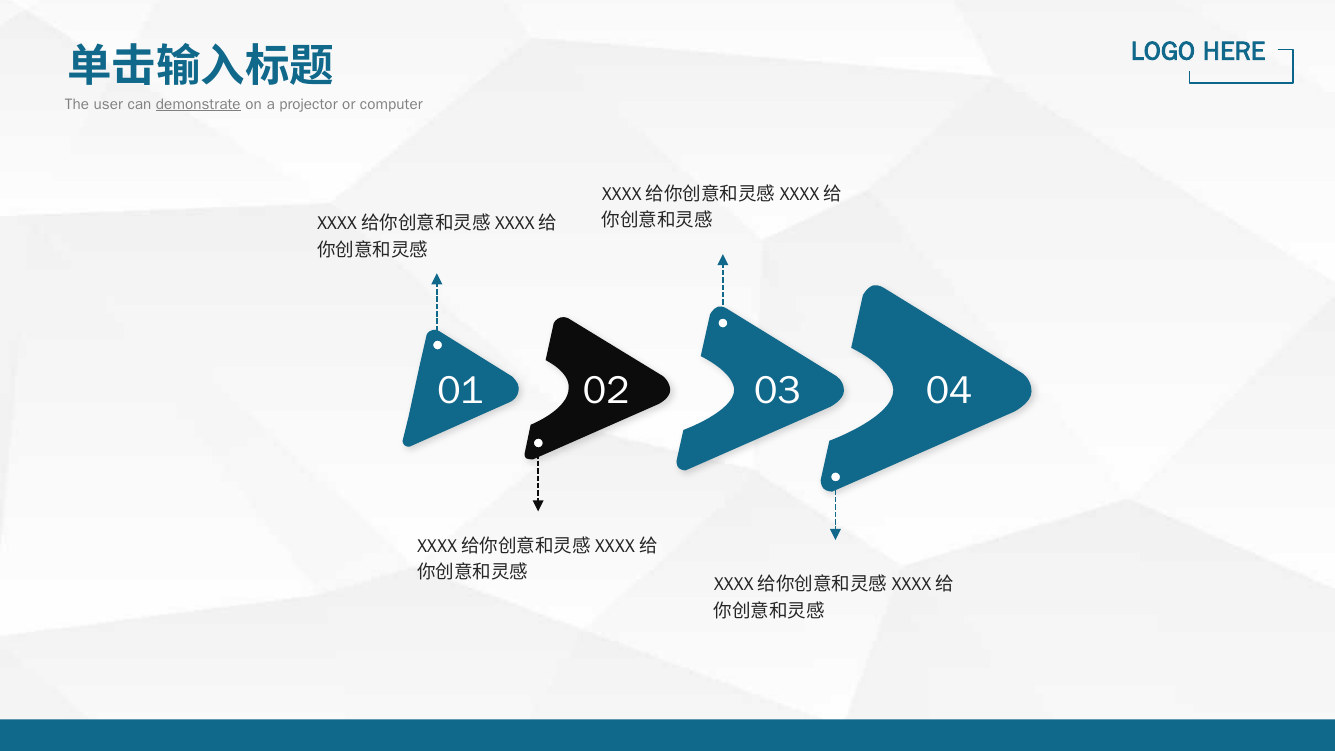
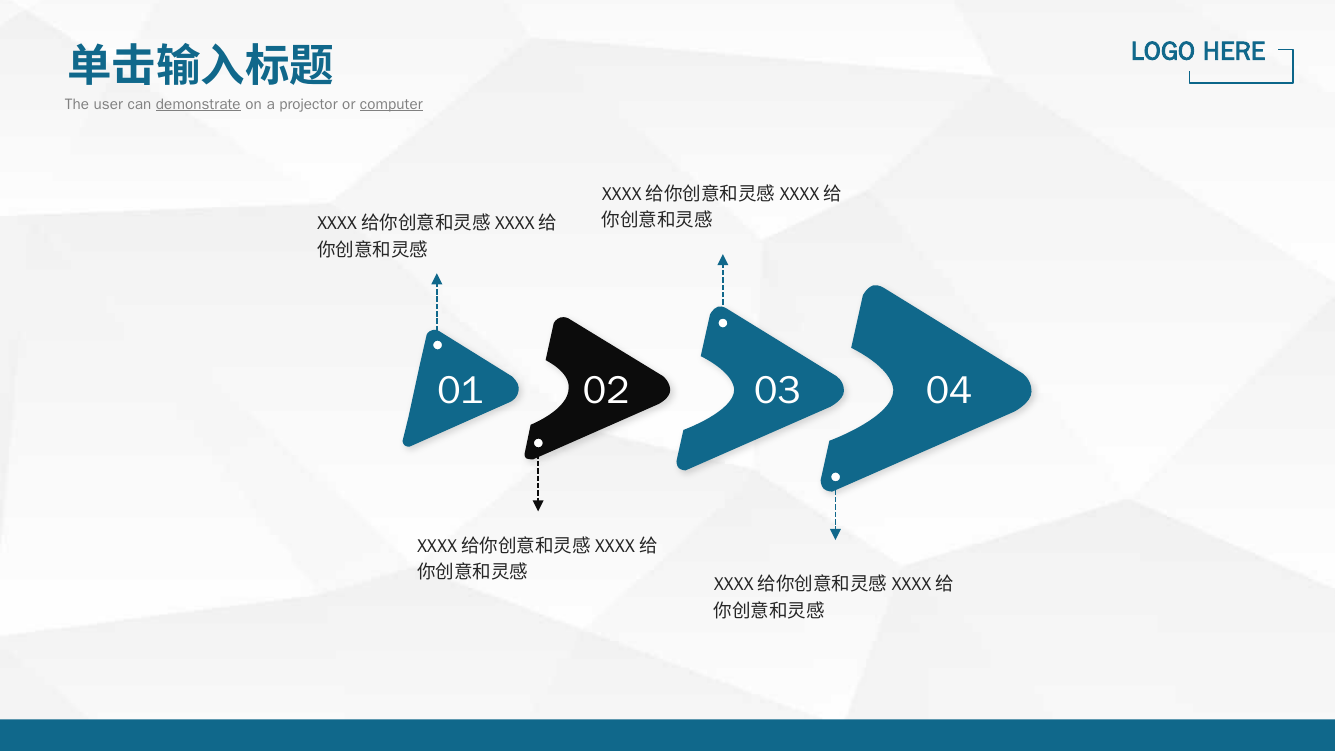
computer underline: none -> present
